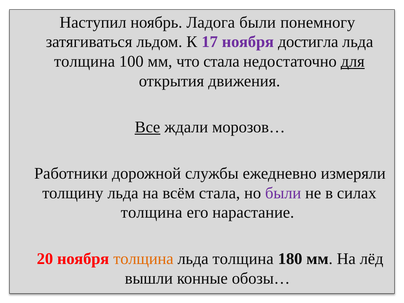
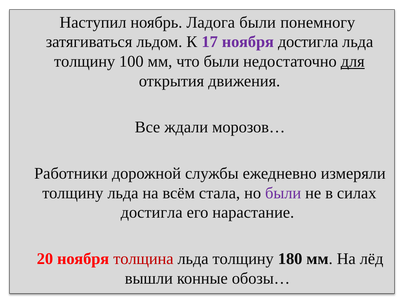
толщина at (85, 61): толщина -> толщину
что стала: стала -> были
Все underline: present -> none
толщина at (152, 213): толщина -> достигла
толщина at (143, 259) colour: orange -> red
толщина at (243, 259): толщина -> толщину
